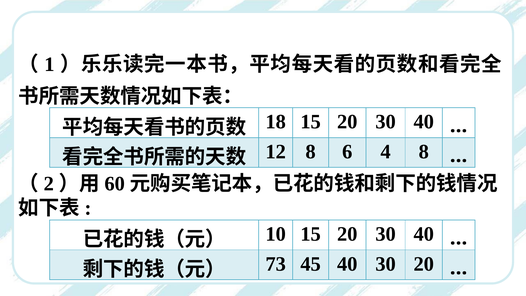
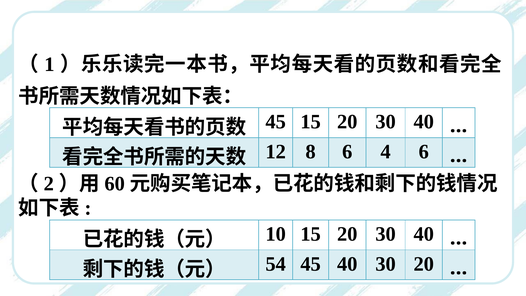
18 at (276, 122): 18 -> 45
4 8: 8 -> 6
73: 73 -> 54
